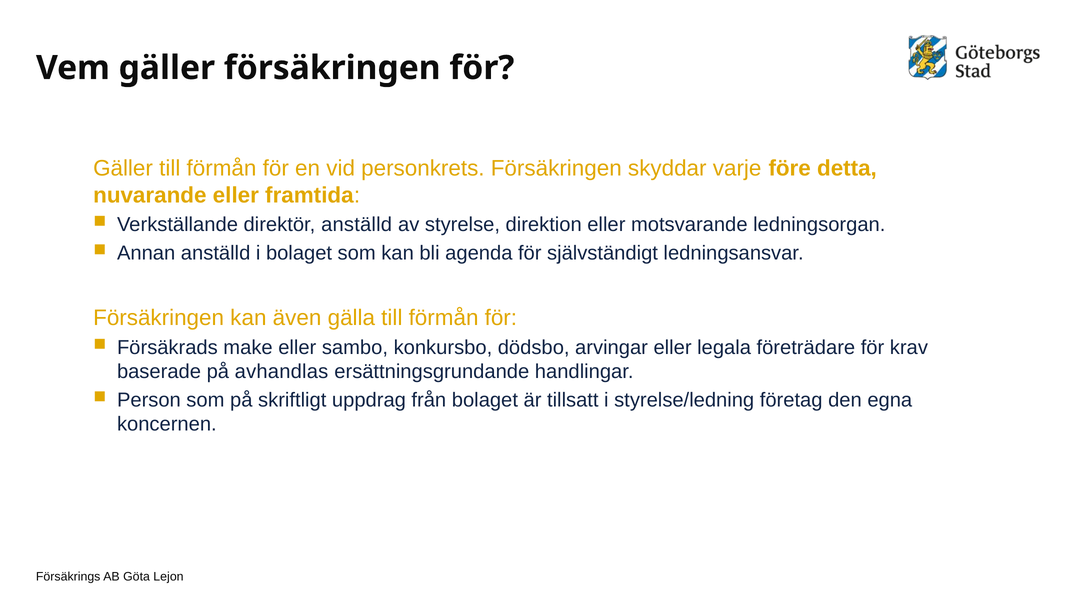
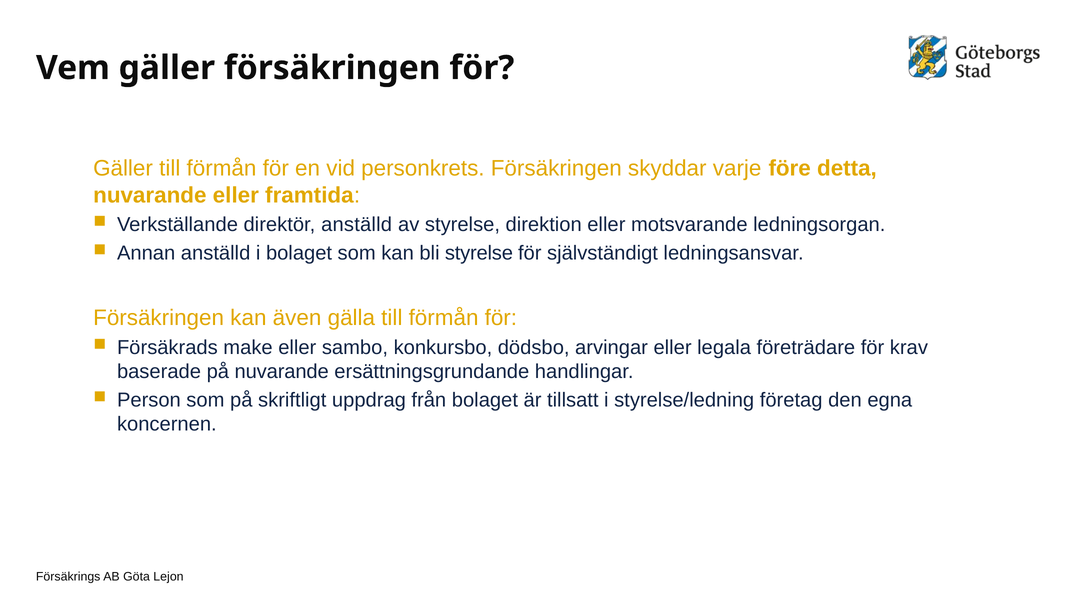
bli agenda: agenda -> styrelse
på avhandlas: avhandlas -> nuvarande
